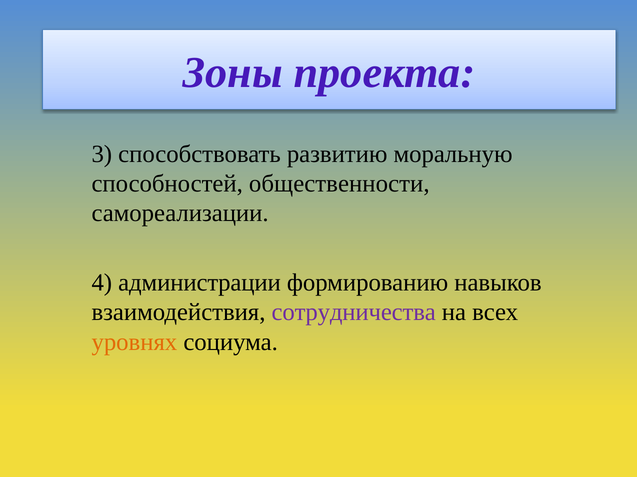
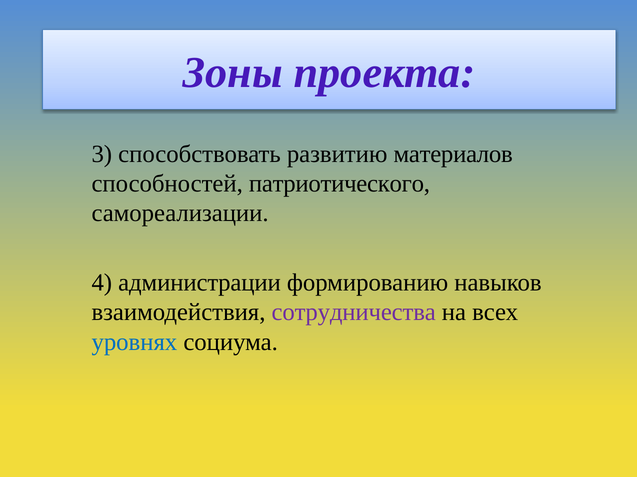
моральную: моральную -> материалов
общественности: общественности -> патриотического
уровнях colour: orange -> blue
